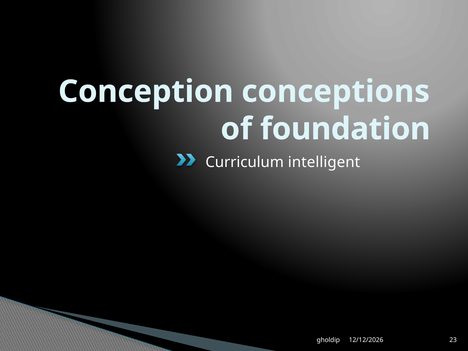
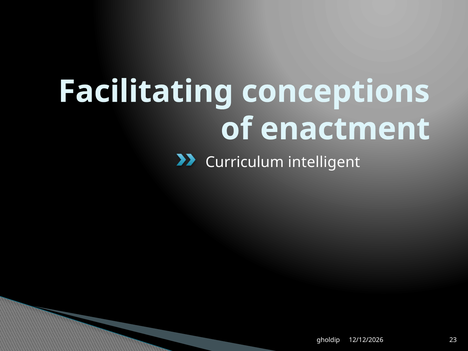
Conception: Conception -> Facilitating
foundation: foundation -> enactment
